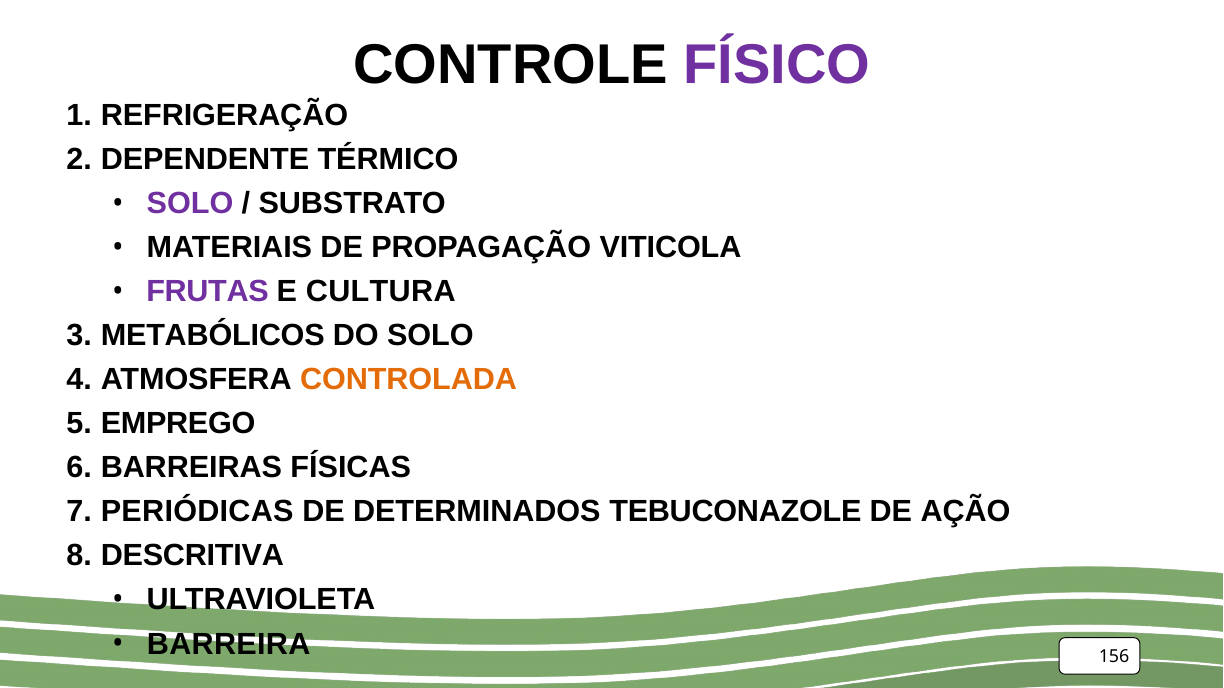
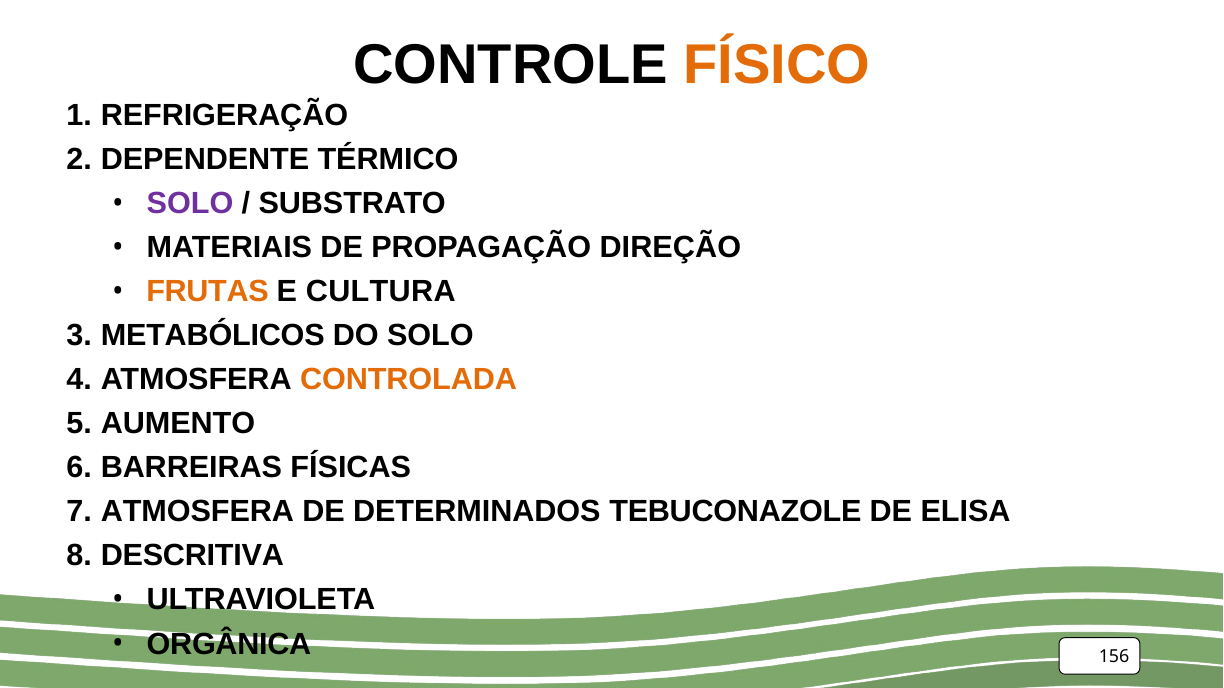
FÍSICO colour: purple -> orange
VITICOLA: VITICOLA -> DIREÇÃO
FRUTAS colour: purple -> orange
EMPREGO: EMPREGO -> AUMENTO
PERIÓDICAS at (197, 512): PERIÓDICAS -> ATMOSFERA
AÇÃO: AÇÃO -> ELISA
BARREIRA: BARREIRA -> ORGÂNICA
